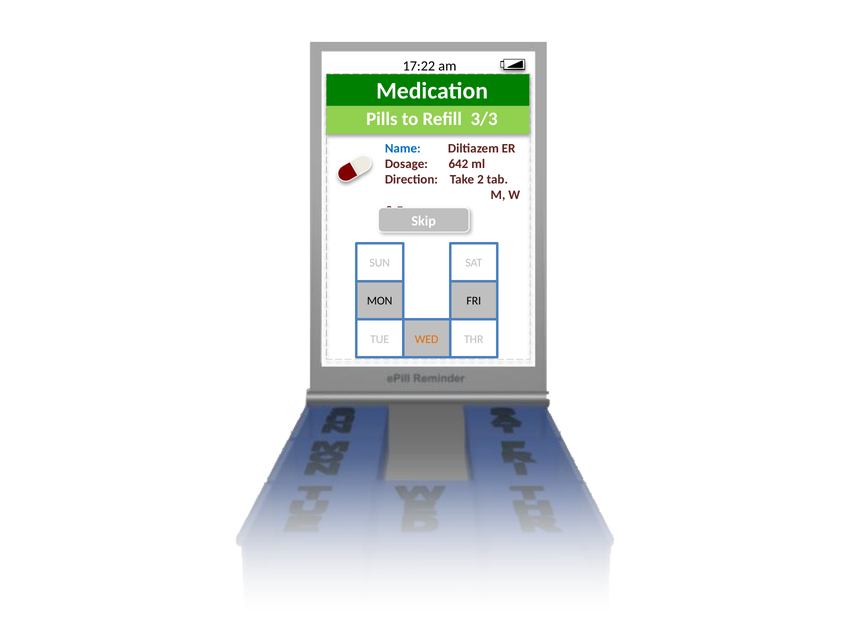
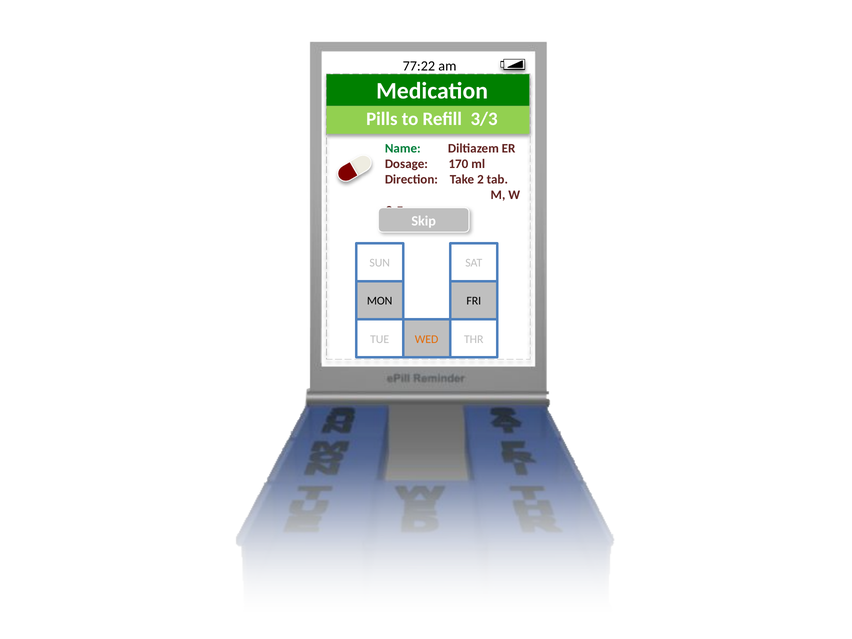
17:22: 17:22 -> 77:22
Name colour: blue -> green
642: 642 -> 170
